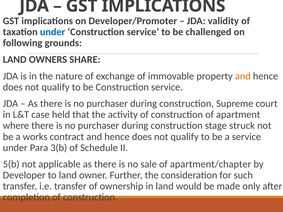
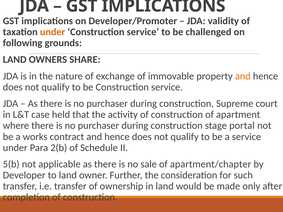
under at (53, 32) colour: blue -> orange
struck: struck -> portal
3(b: 3(b -> 2(b
